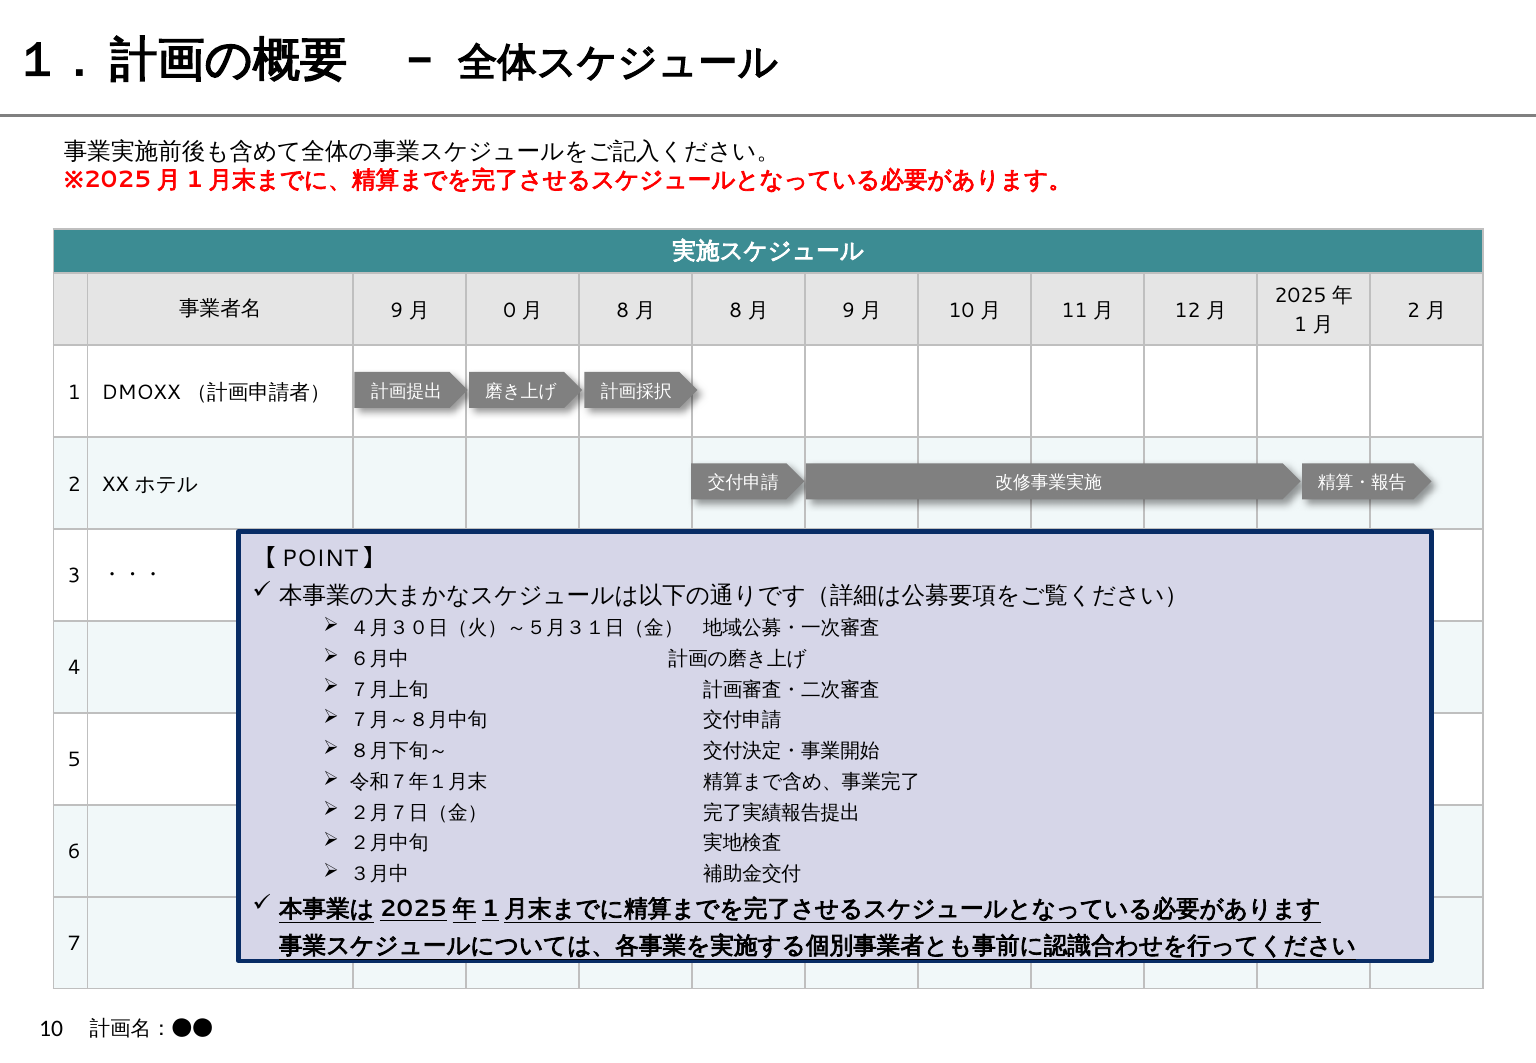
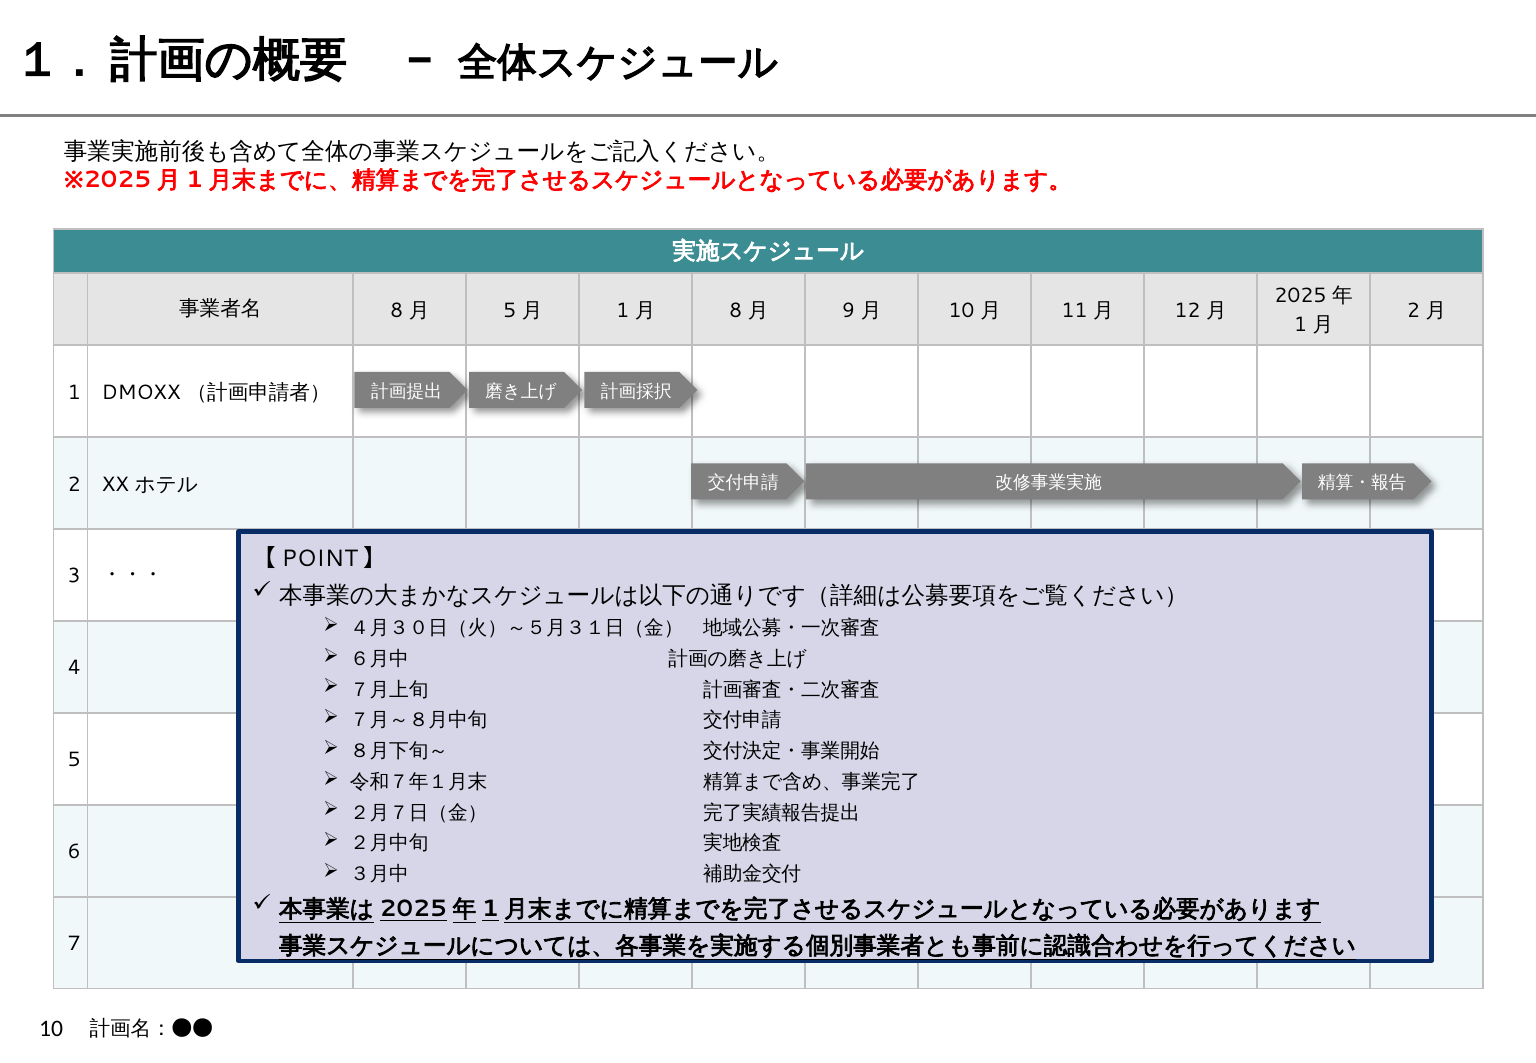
9 at (397, 310): 9 -> 8
0 at (510, 310): 0 -> 5
8 at (623, 310): 8 -> 1
